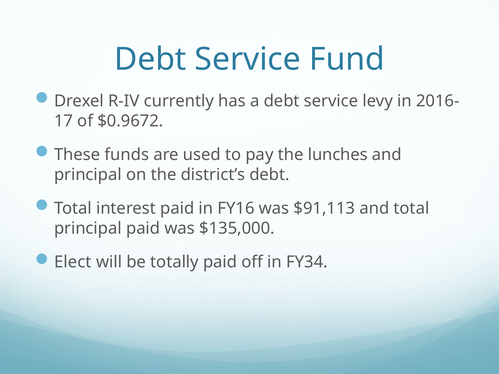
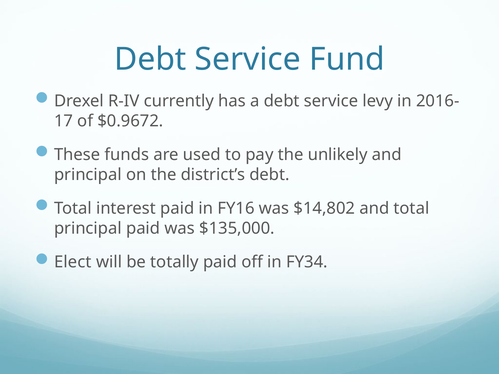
lunches: lunches -> unlikely
$91,113: $91,113 -> $14,802
